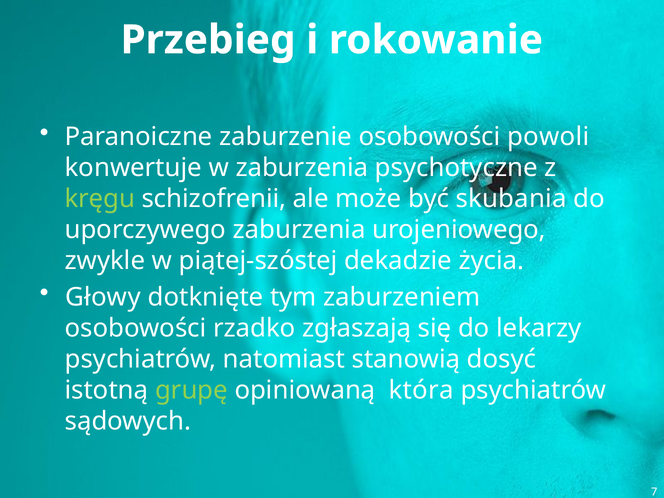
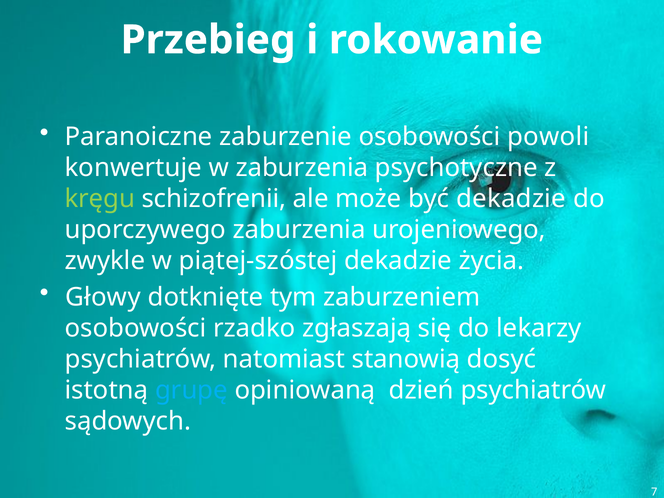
być skubania: skubania -> dekadzie
grupę colour: light green -> light blue
która: która -> dzień
